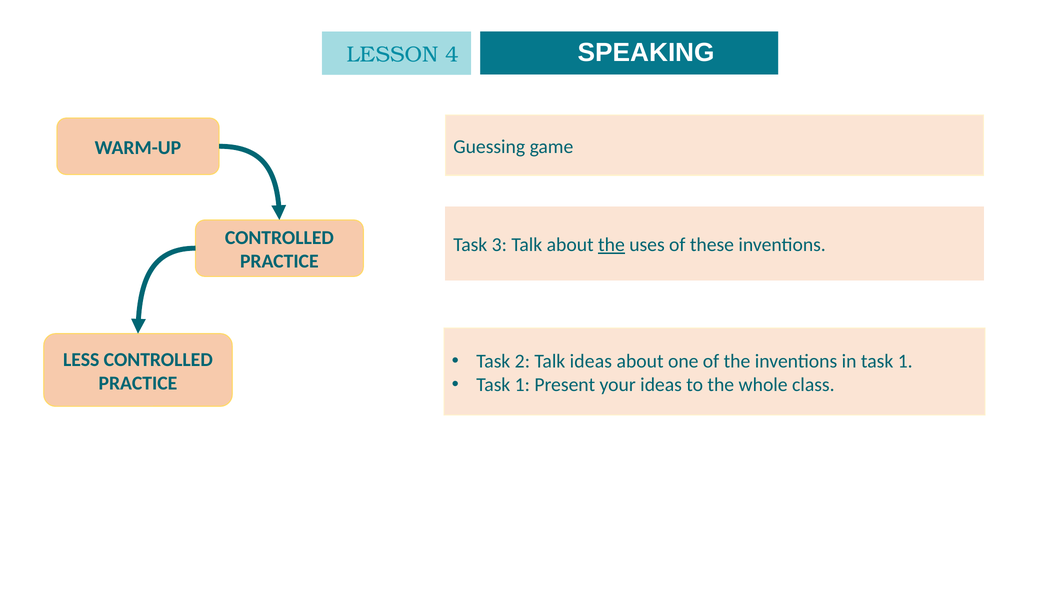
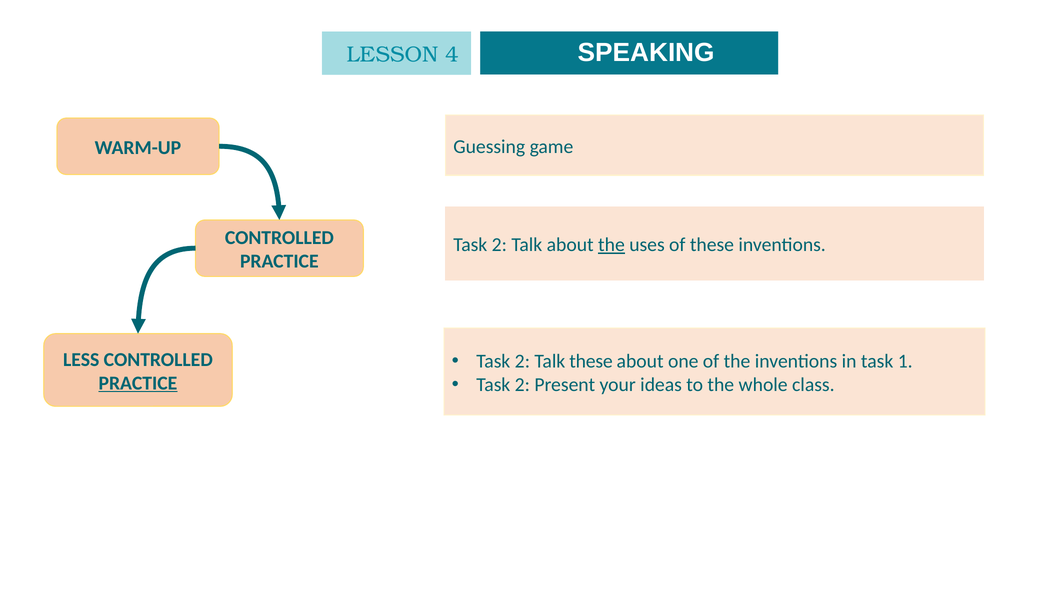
3 at (499, 245): 3 -> 2
Talk ideas: ideas -> these
1 at (522, 385): 1 -> 2
PRACTICE at (138, 383) underline: none -> present
